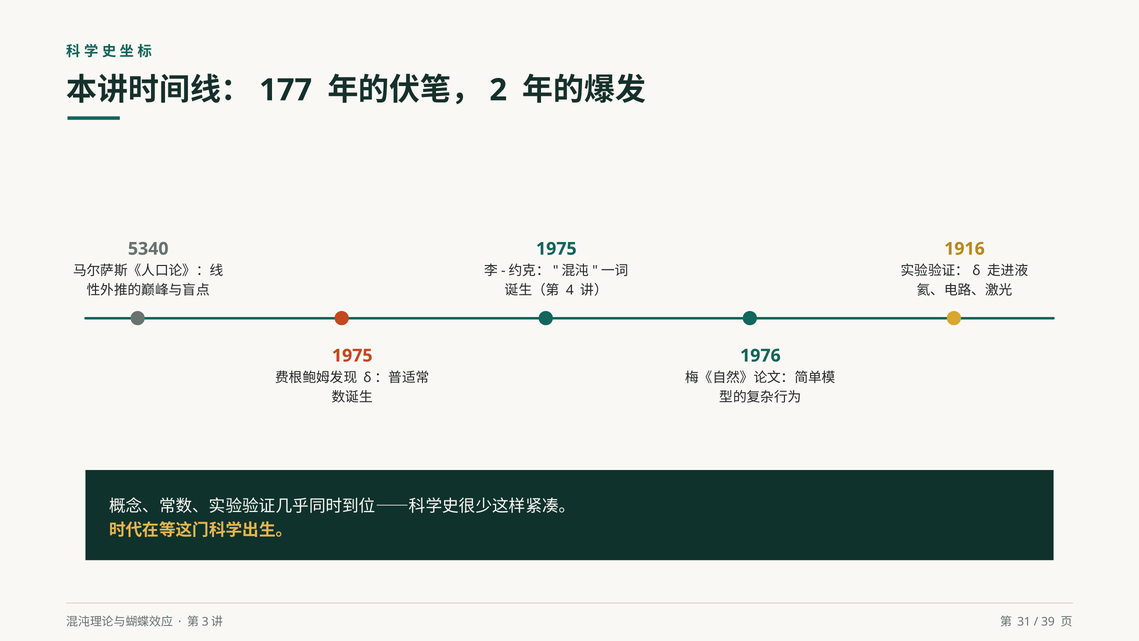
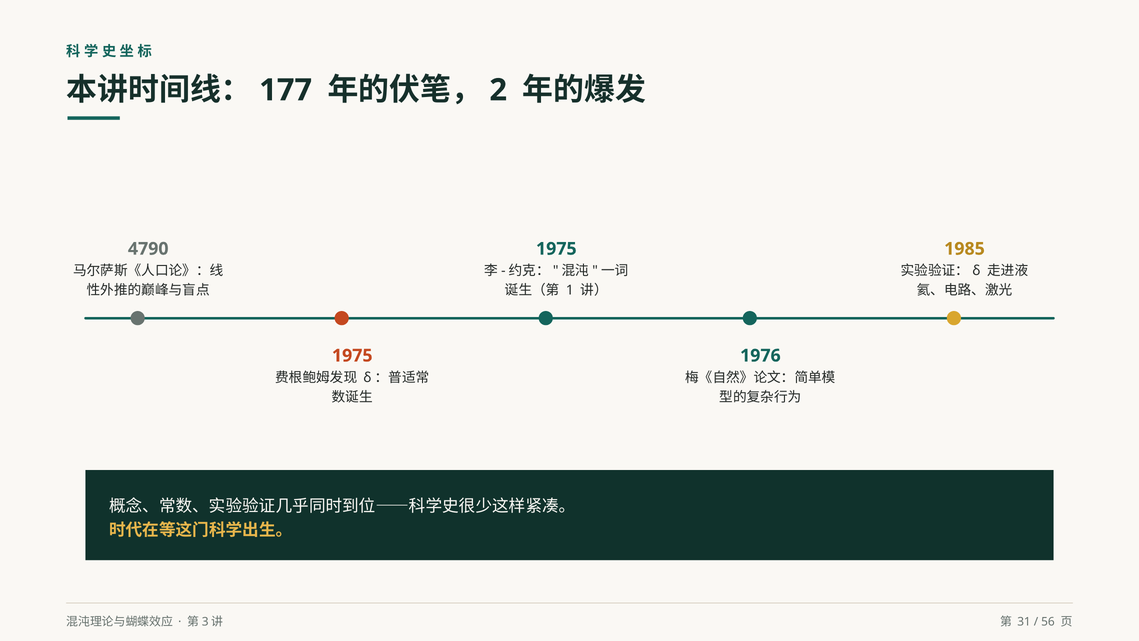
5340: 5340 -> 4790
1916: 1916 -> 1985
4: 4 -> 1
39: 39 -> 56
